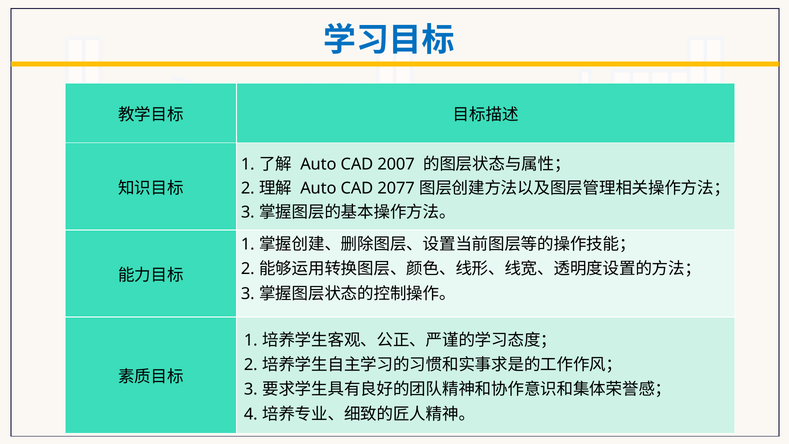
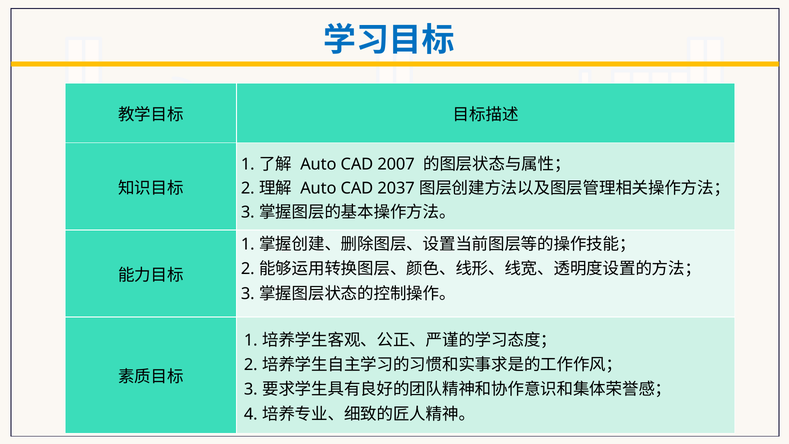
2077: 2077 -> 2037
